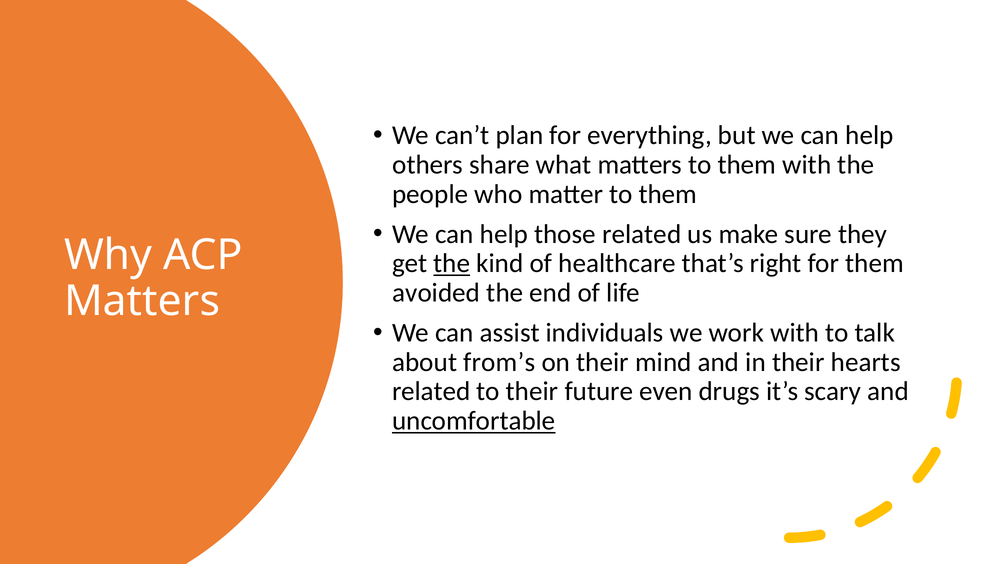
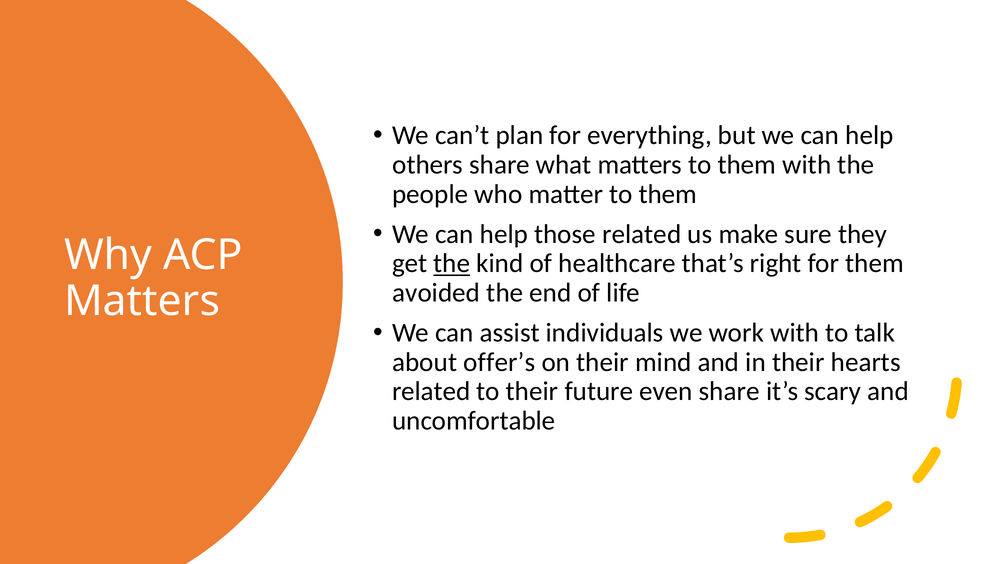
from’s: from’s -> offer’s
even drugs: drugs -> share
uncomfortable underline: present -> none
